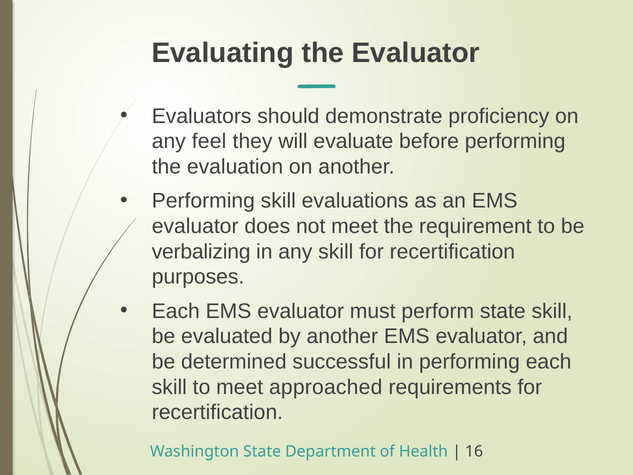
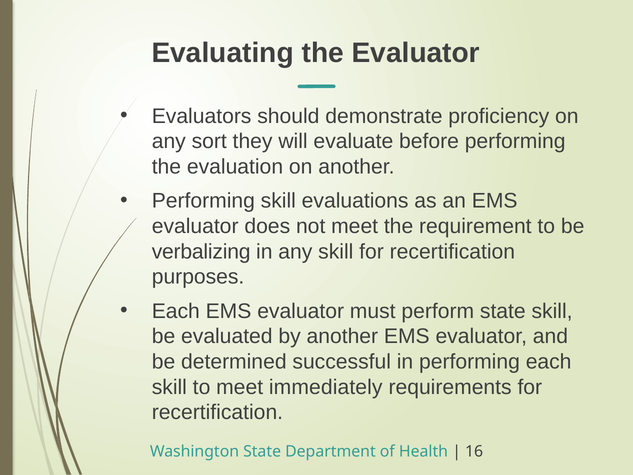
feel: feel -> sort
approached: approached -> immediately
